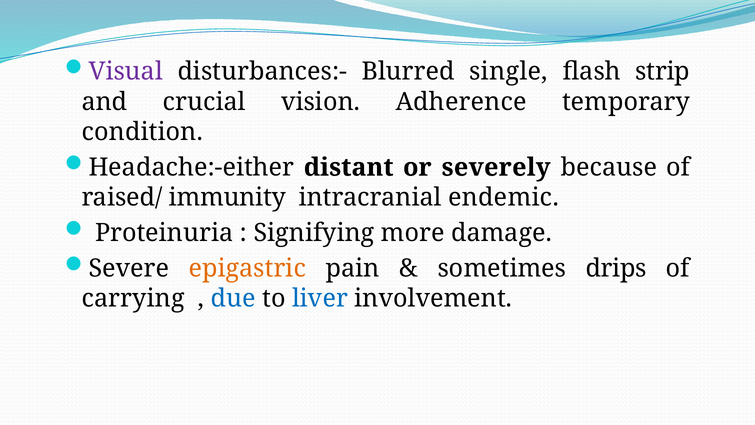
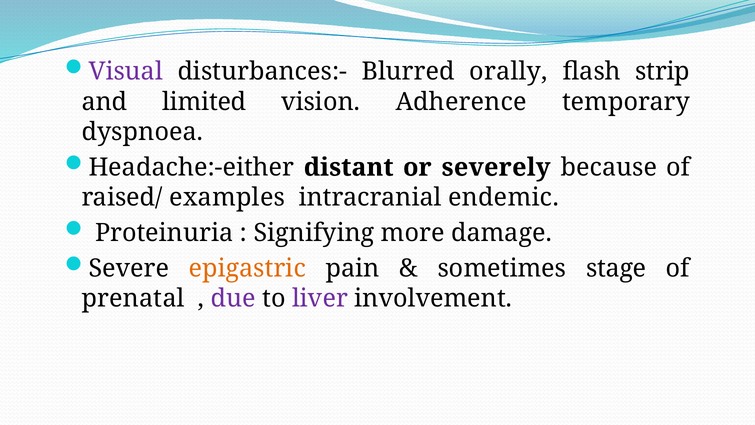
single: single -> orally
crucial: crucial -> limited
condition: condition -> dyspnoea
immunity: immunity -> examples
drips: drips -> stage
carrying: carrying -> prenatal
due colour: blue -> purple
liver colour: blue -> purple
